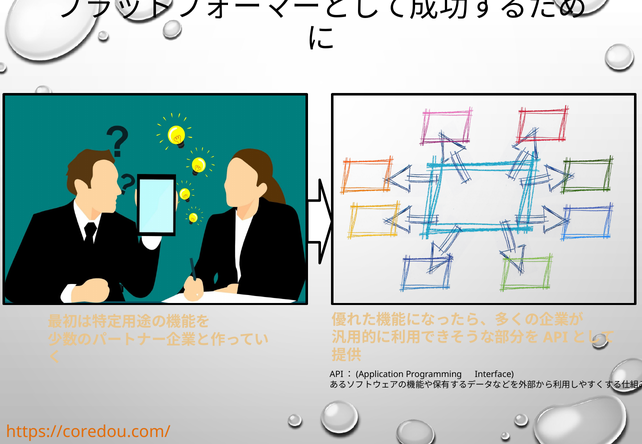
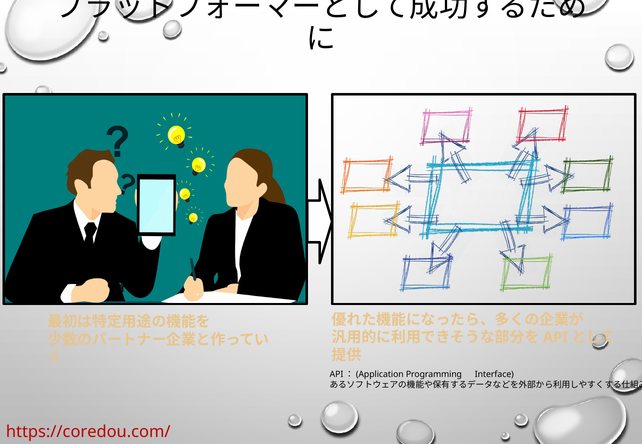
https://coredou.com/ colour: orange -> red
